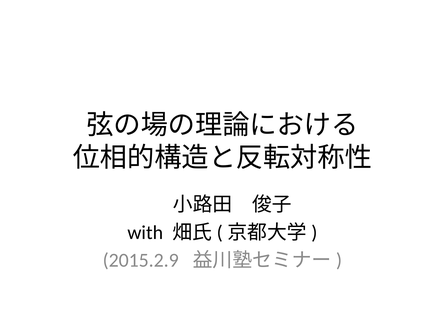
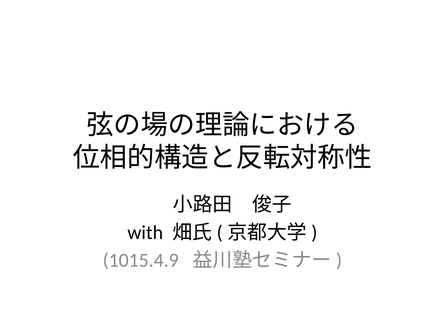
2015.2.9: 2015.2.9 -> 1015.4.9
